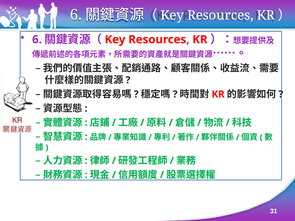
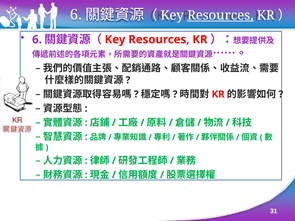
Resources at (220, 15) underline: none -> present
